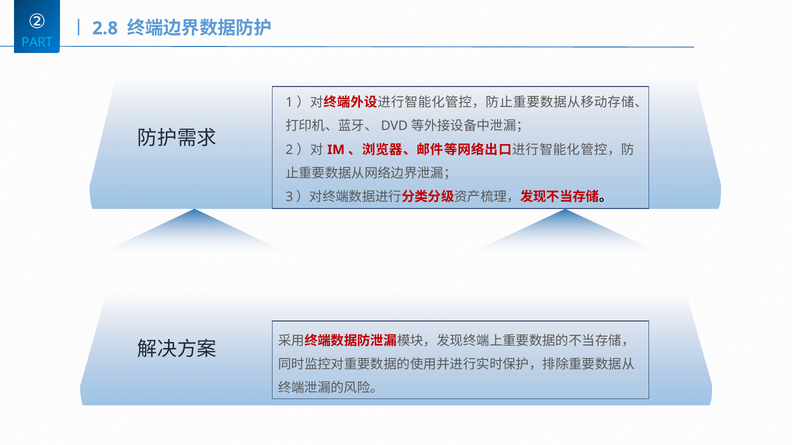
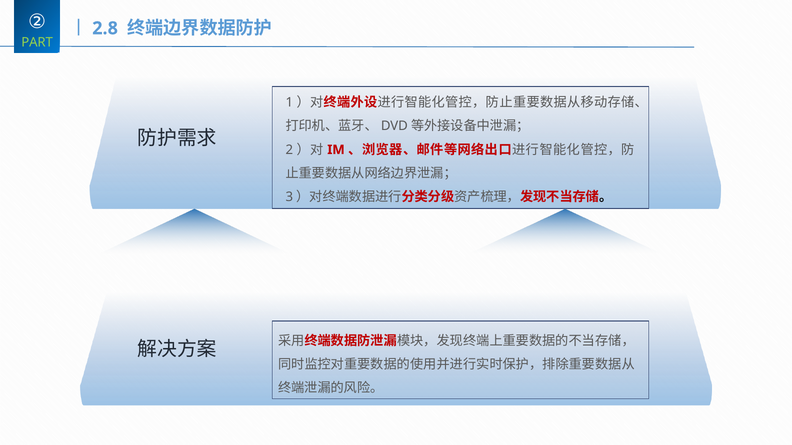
PART colour: light blue -> light green
